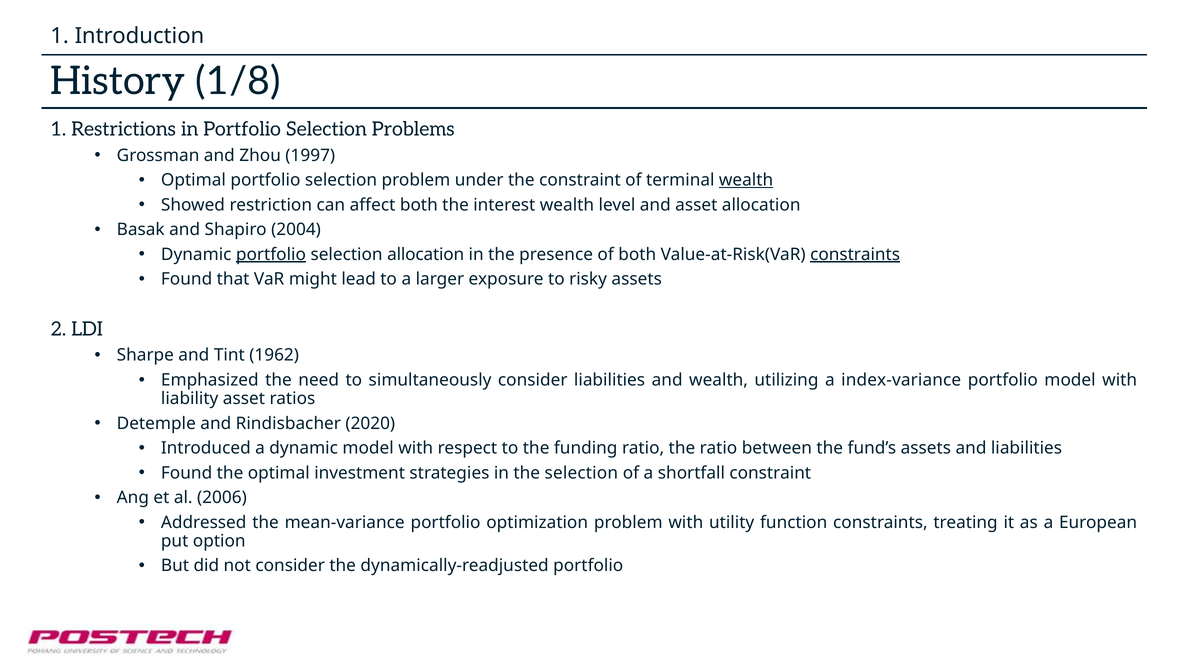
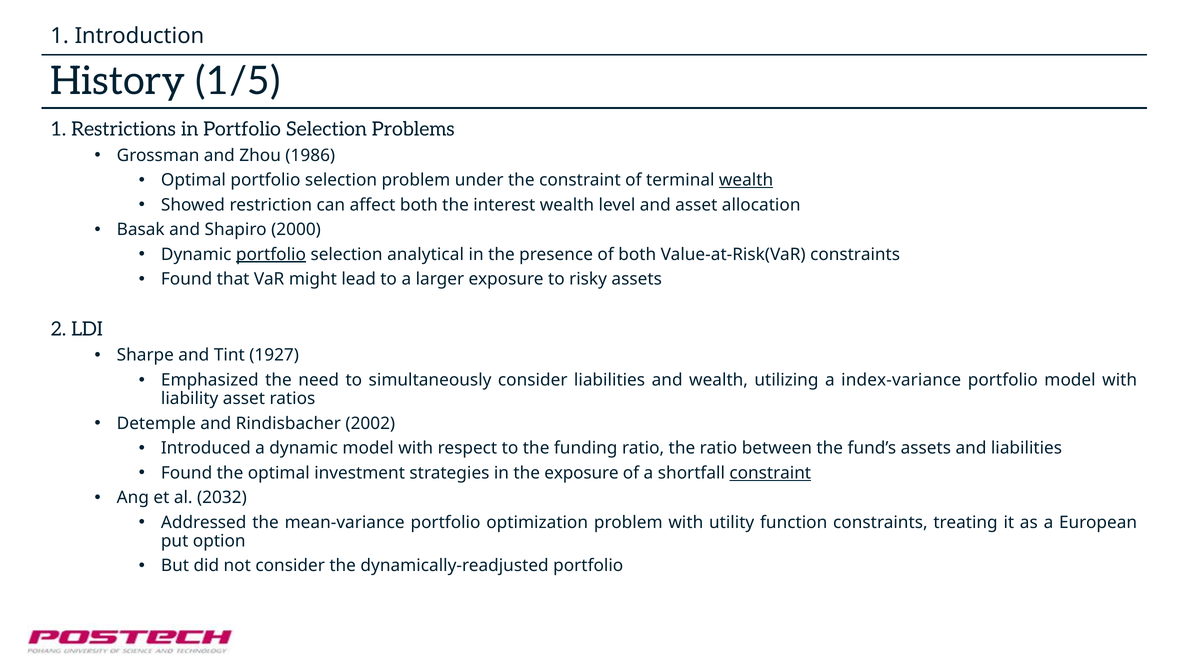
1/8: 1/8 -> 1/5
1997: 1997 -> 1986
2004: 2004 -> 2000
selection allocation: allocation -> analytical
constraints at (855, 254) underline: present -> none
1962: 1962 -> 1927
2020: 2020 -> 2002
the selection: selection -> exposure
constraint at (770, 473) underline: none -> present
2006: 2006 -> 2032
